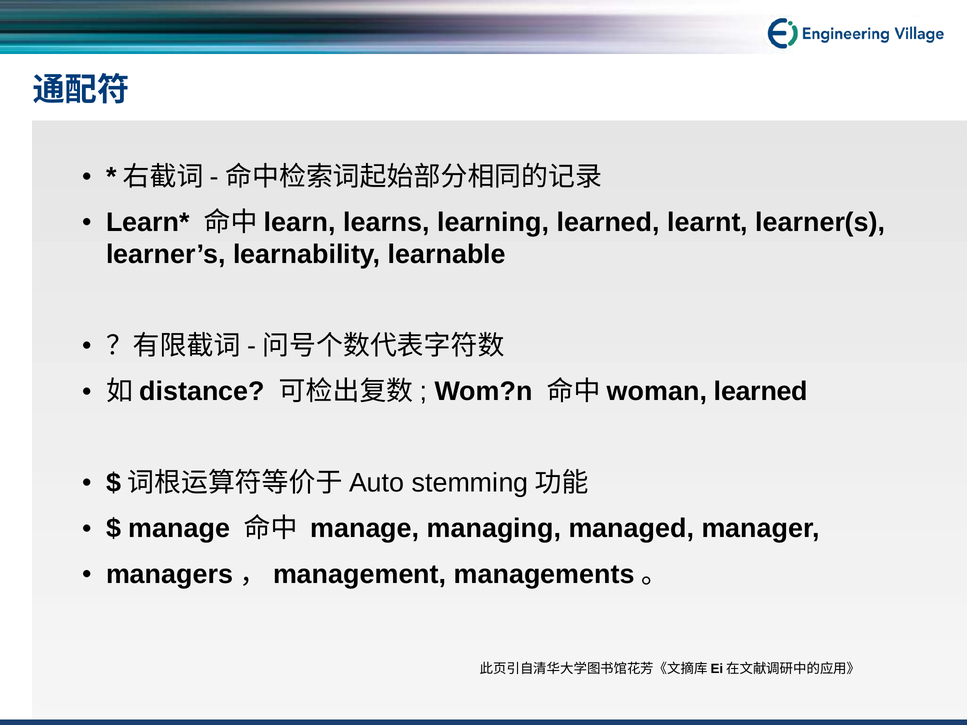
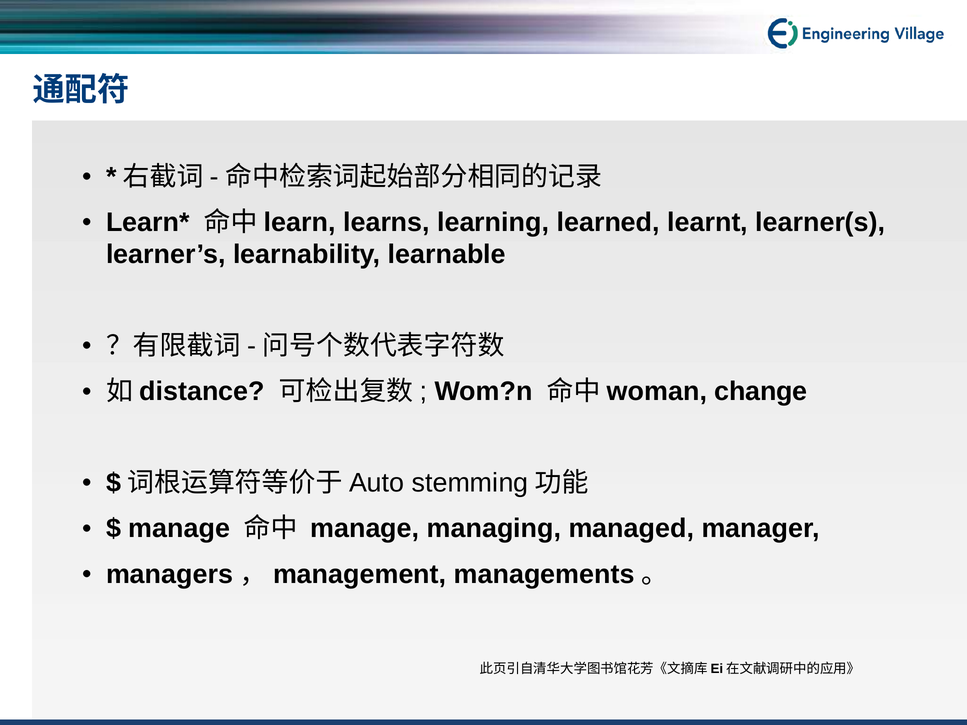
learned at (761, 392): learned -> change
